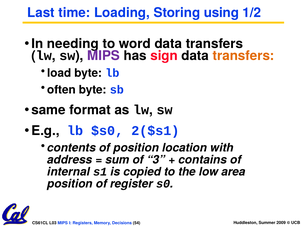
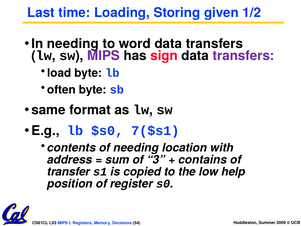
using: using -> given
transfers at (244, 56) colour: orange -> purple
2($s1: 2($s1 -> 7($s1
of position: position -> needing
internal: internal -> transfer
area: area -> help
